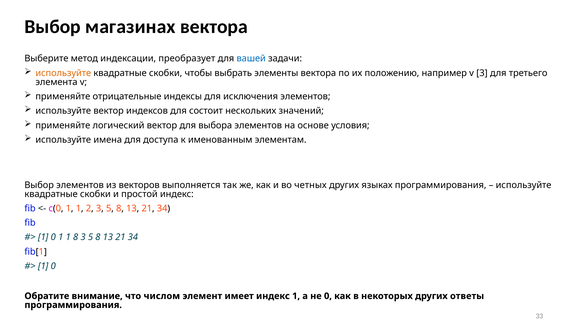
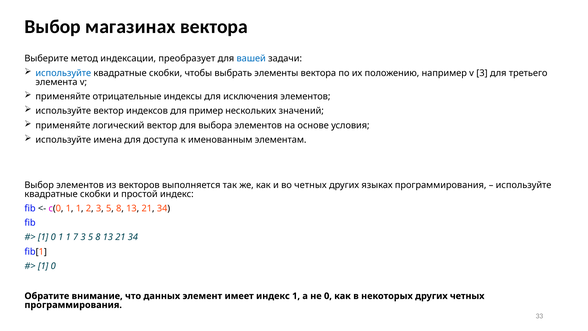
используйте at (63, 73) colour: orange -> blue
состоит: состоит -> пример
1 8: 8 -> 7
числом: числом -> данных
других ответы: ответы -> четных
